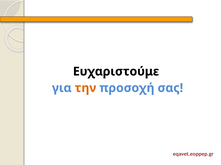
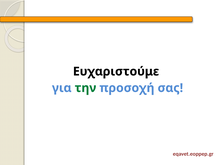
την colour: orange -> green
